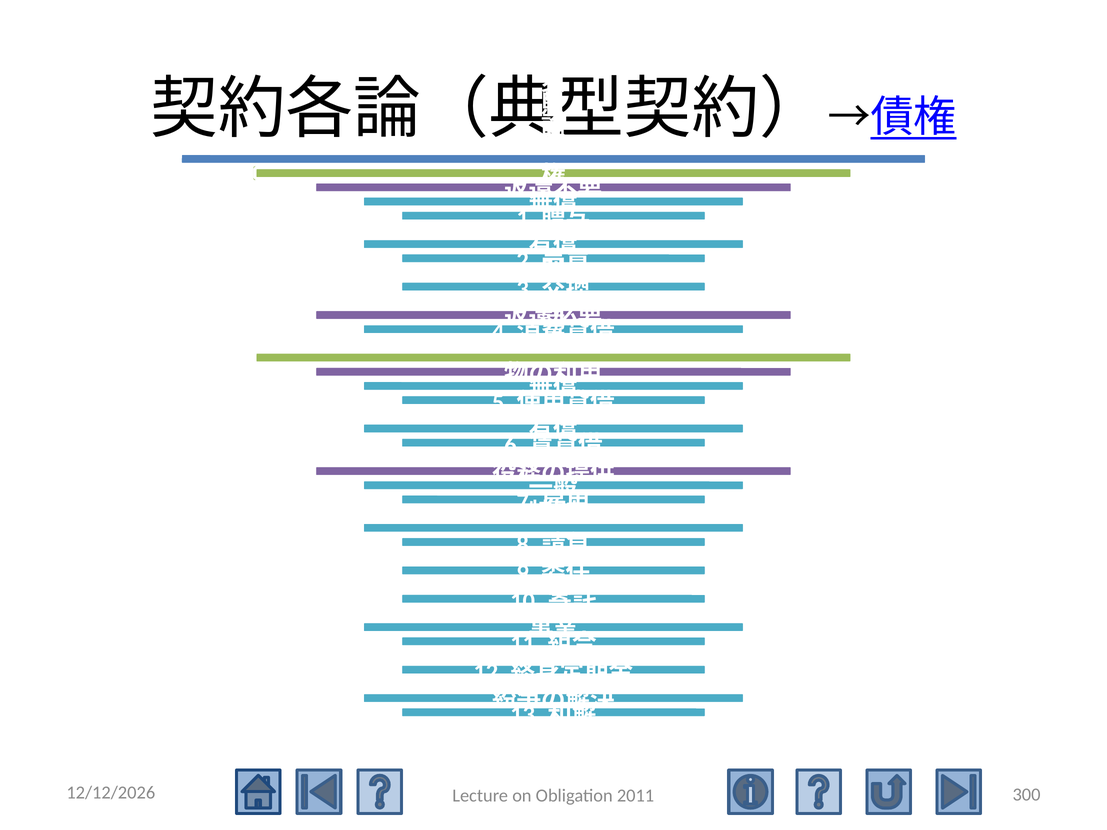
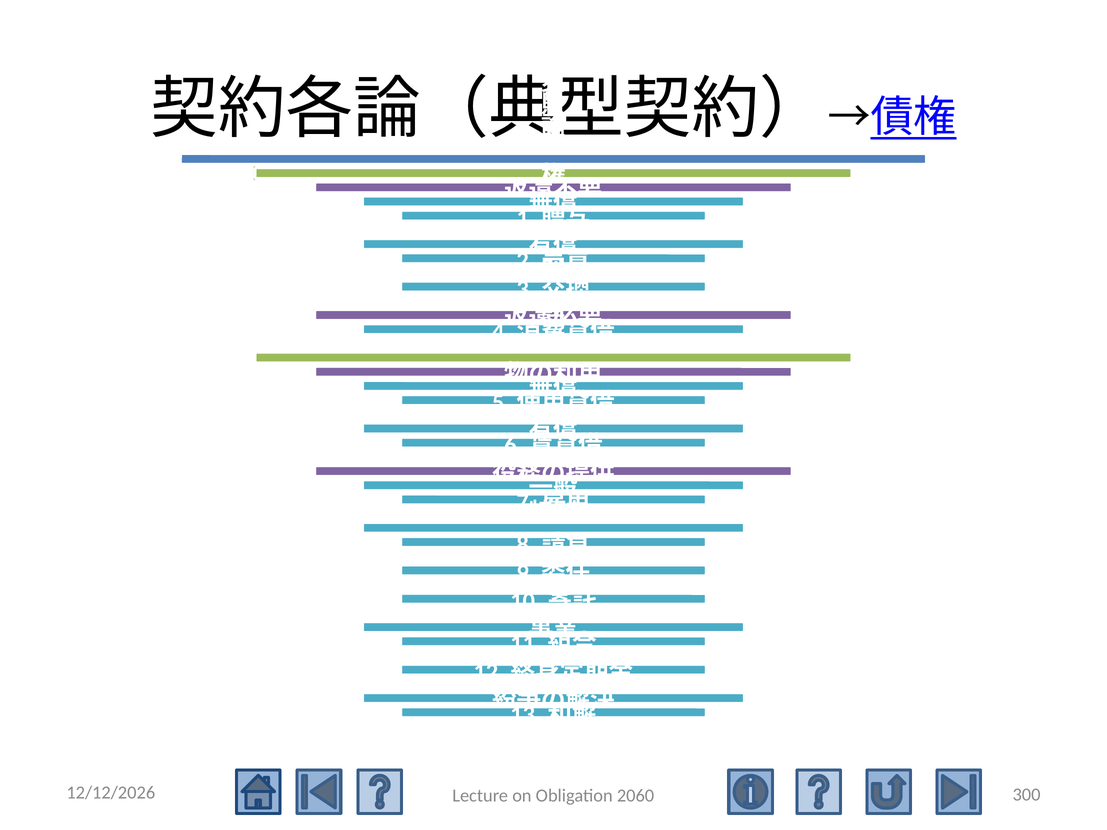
2011: 2011 -> 2060
